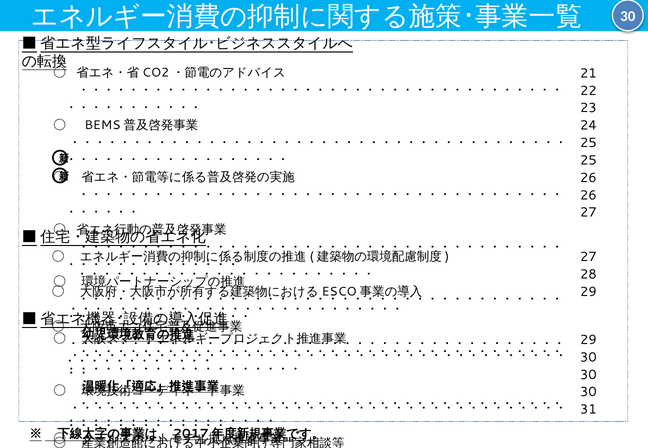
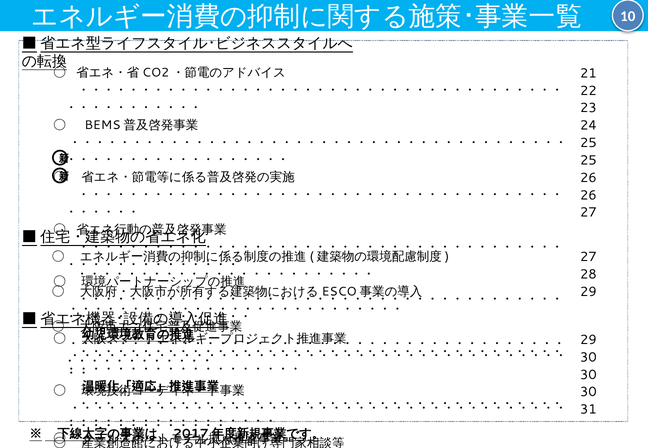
30 at (628, 16): 30 -> 10
